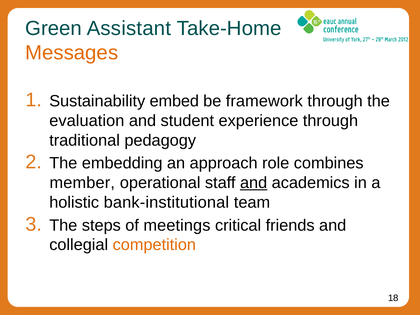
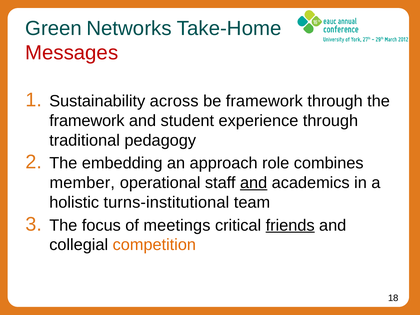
Assistant: Assistant -> Networks
Messages colour: orange -> red
embed: embed -> across
evaluation at (87, 121): evaluation -> framework
bank-institutional: bank-institutional -> turns-institutional
steps: steps -> focus
friends underline: none -> present
